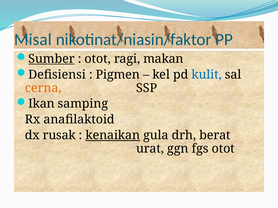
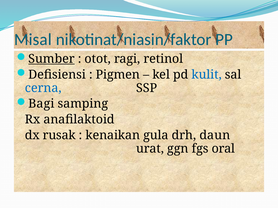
makan: makan -> retinol
cerna colour: orange -> blue
Ikan: Ikan -> Bagi
kenaikan underline: present -> none
berat: berat -> daun
fgs otot: otot -> oral
